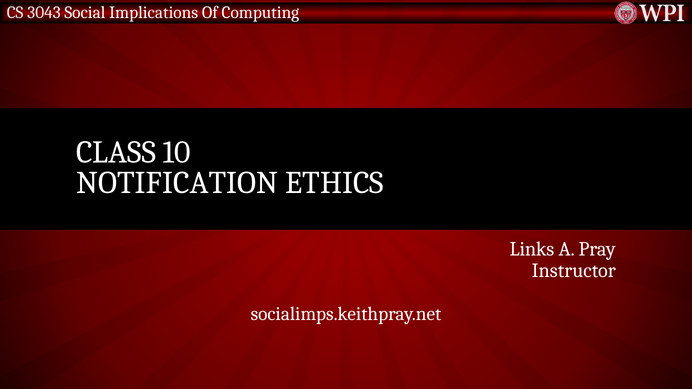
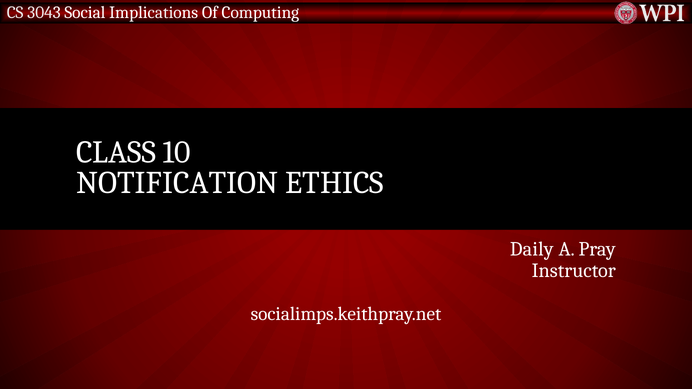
Links: Links -> Daily
